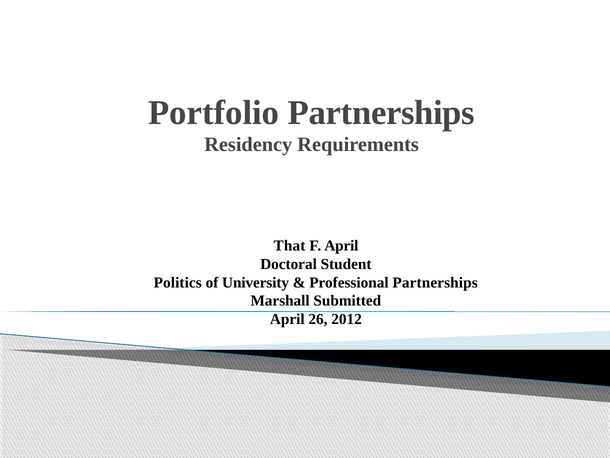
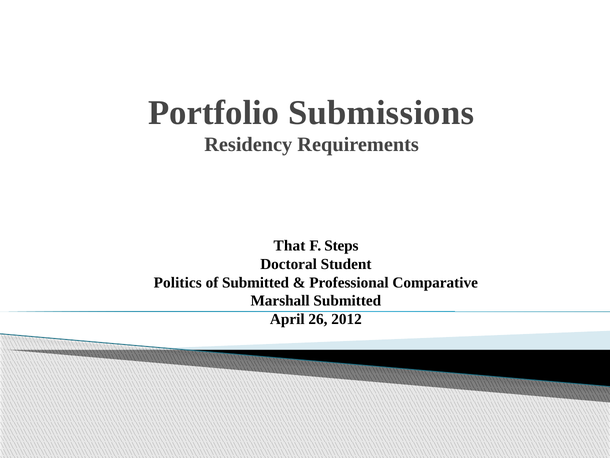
Portfolio Partnerships: Partnerships -> Submissions
F April: April -> Steps
of University: University -> Submitted
Professional Partnerships: Partnerships -> Comparative
